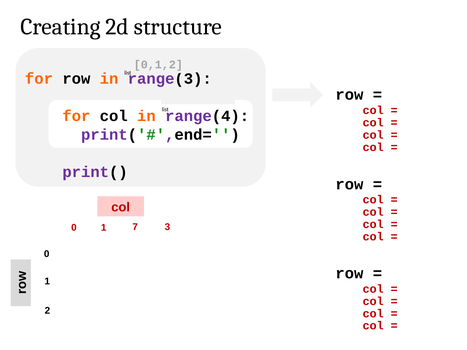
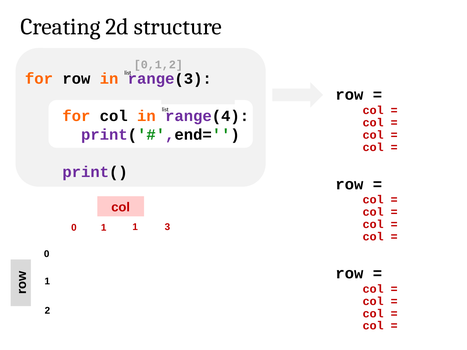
1 7: 7 -> 1
